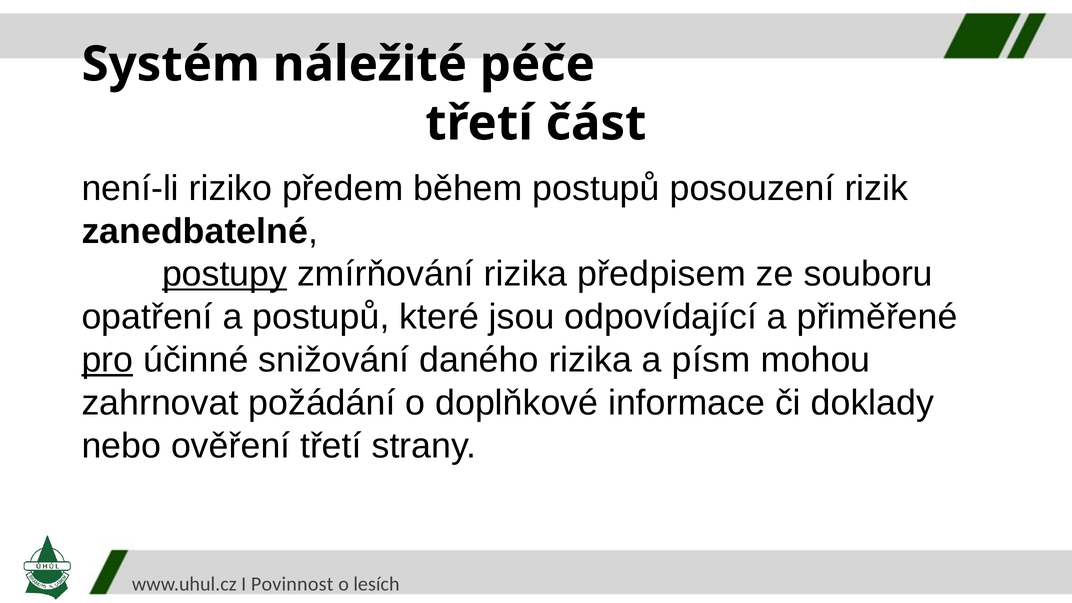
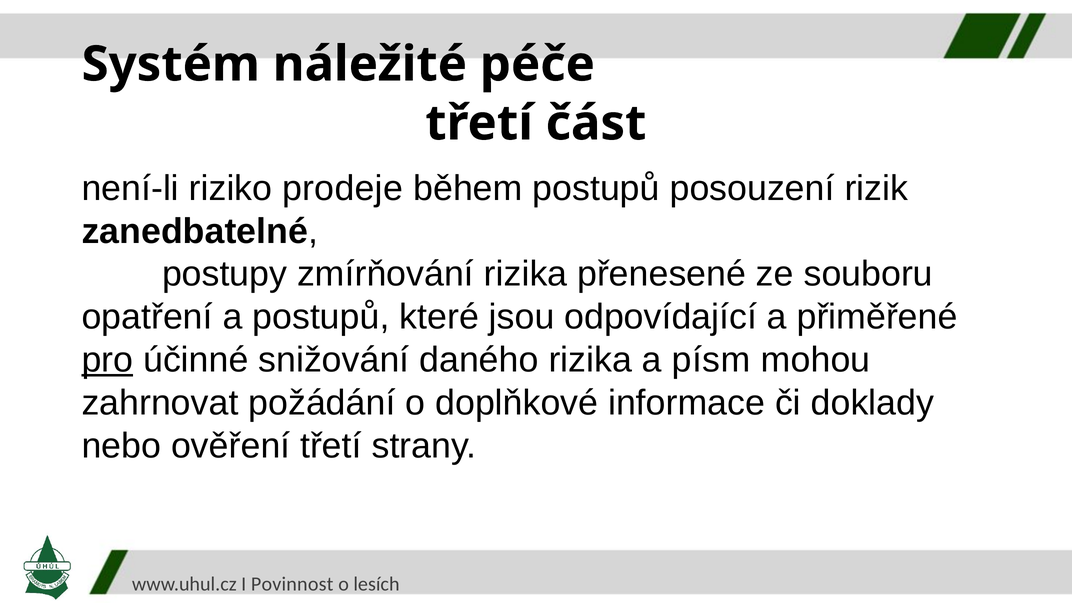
předem: předem -> prodeje
postupy underline: present -> none
předpisem: předpisem -> přenesené
